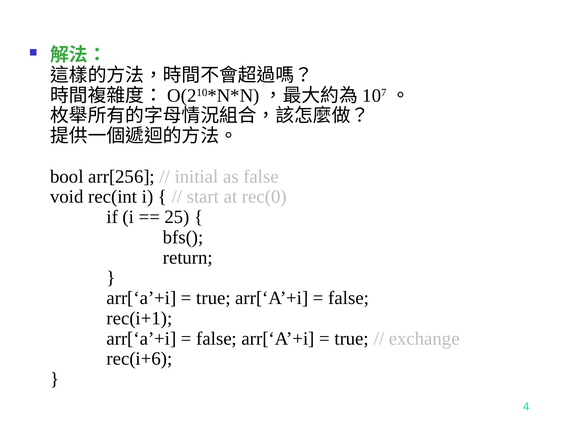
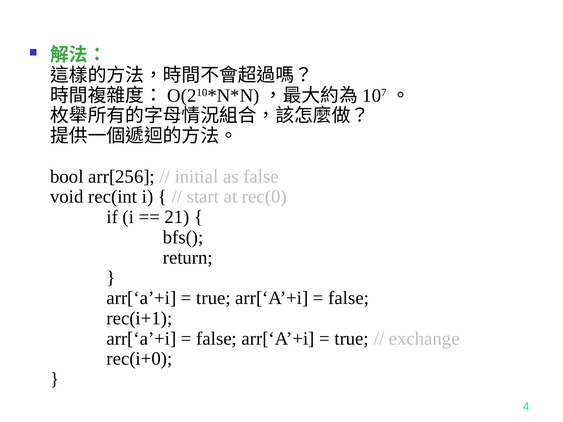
25: 25 -> 21
rec(i+6: rec(i+6 -> rec(i+0
